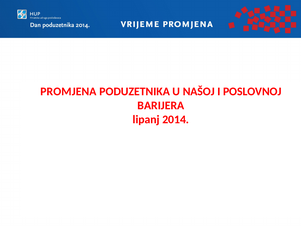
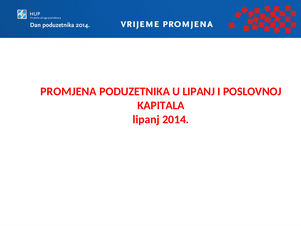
U NAŠOJ: NAŠOJ -> LIPANJ
BARIJERA: BARIJERA -> KAPITALA
